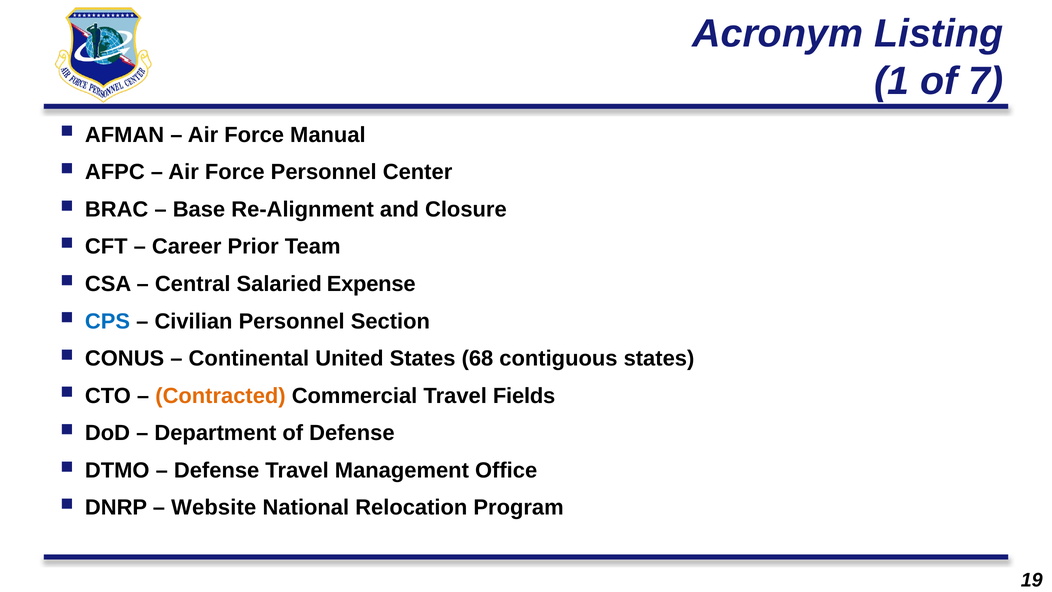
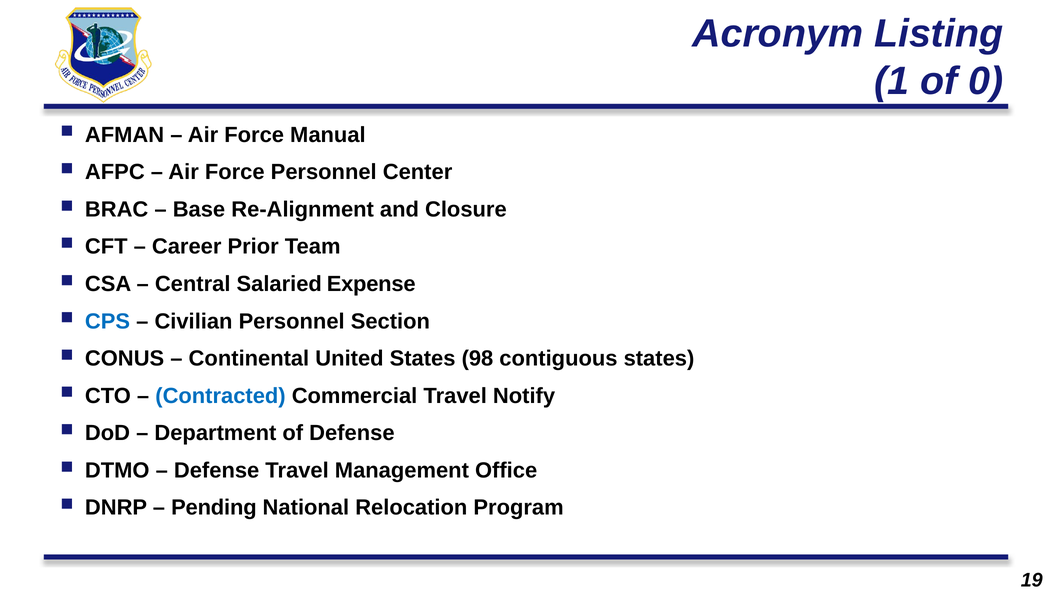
7: 7 -> 0
68: 68 -> 98
Contracted colour: orange -> blue
Fields: Fields -> Notify
Website: Website -> Pending
